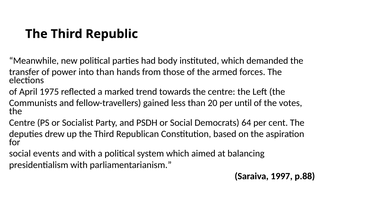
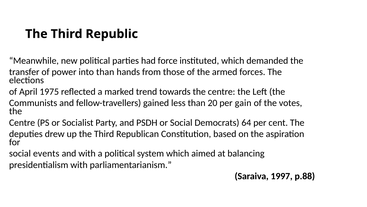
body: body -> force
until: until -> gain
